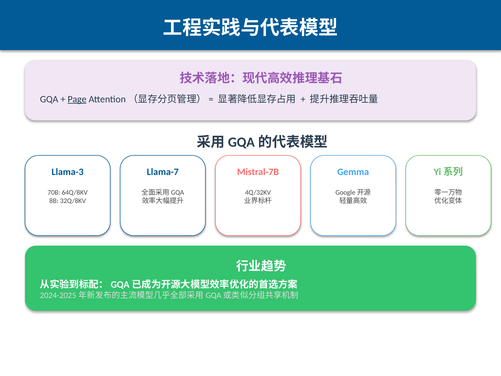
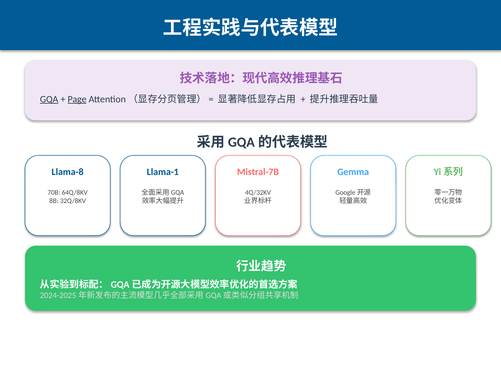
GQA underline: none -> present
Llama-3: Llama-3 -> Llama-8
Llama-7: Llama-7 -> Llama-1
